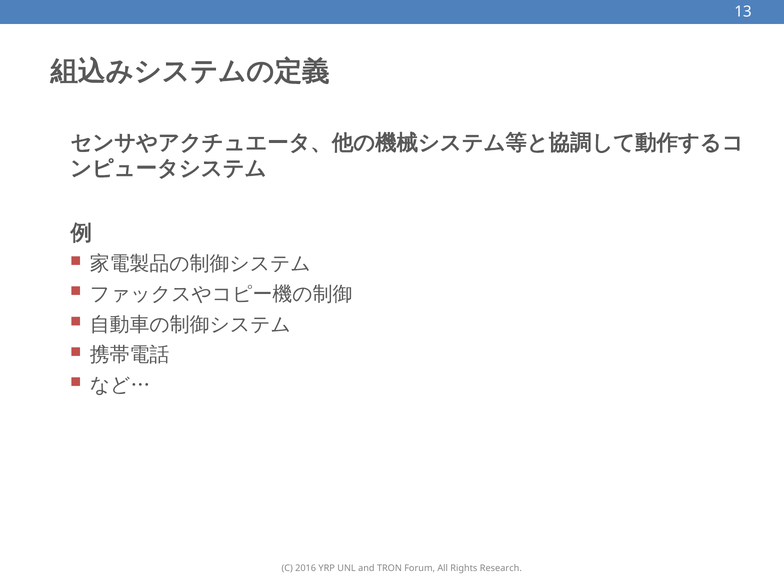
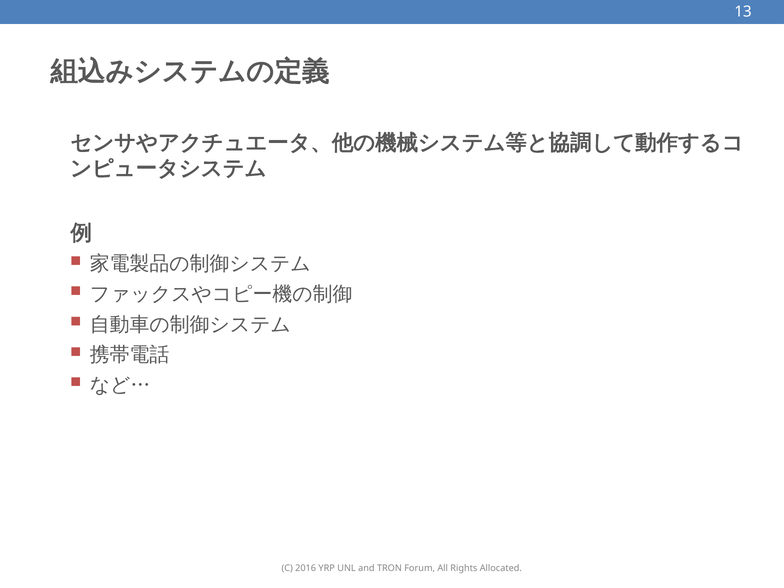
Research: Research -> Allocated
